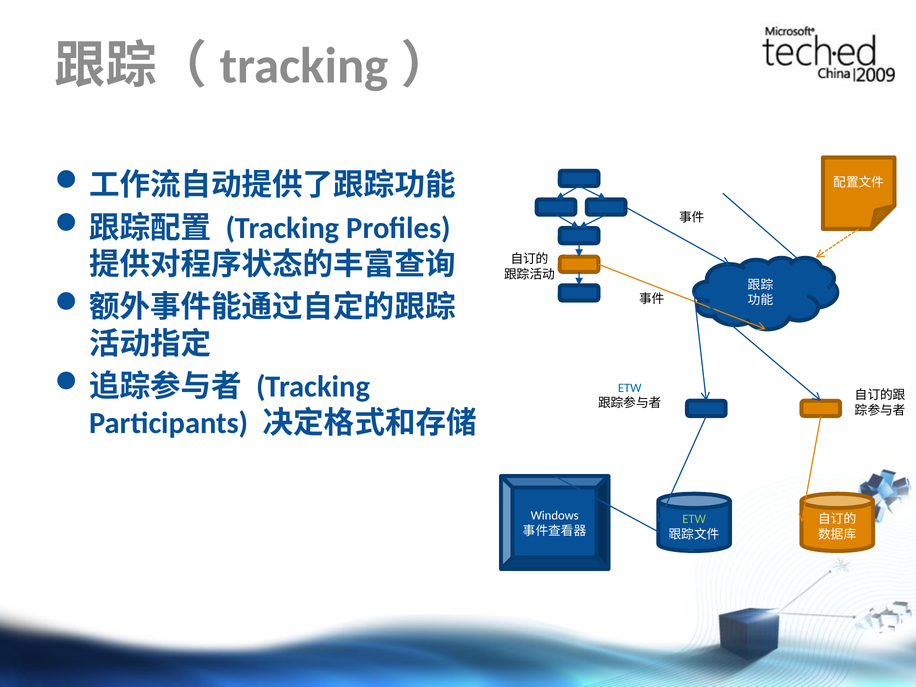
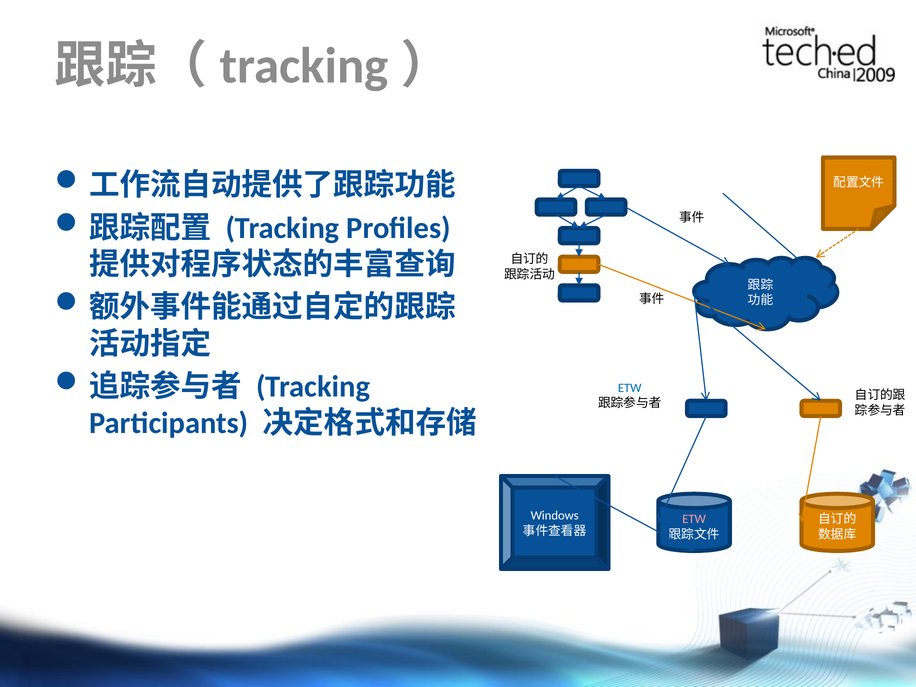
ETW at (694, 519) colour: light green -> pink
